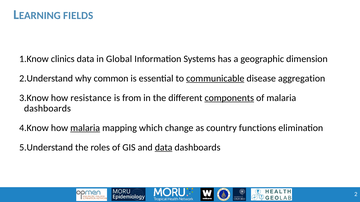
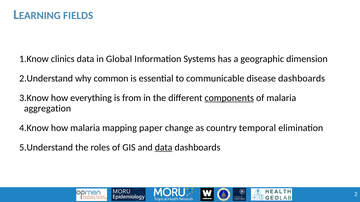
communicable underline: present -> none
disease aggregation: aggregation -> dashboards
resistance: resistance -> everything
dashboards at (47, 109): dashboards -> aggregation
malaria at (85, 128) underline: present -> none
which: which -> paper
functions: functions -> temporal
